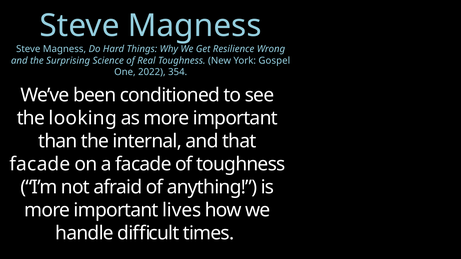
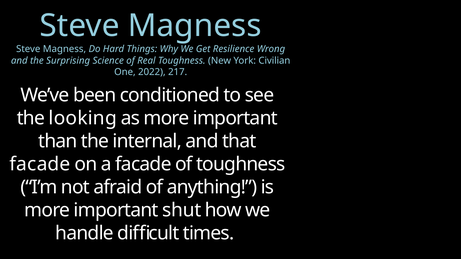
Gospel: Gospel -> Civilian
354: 354 -> 217
lives: lives -> shut
